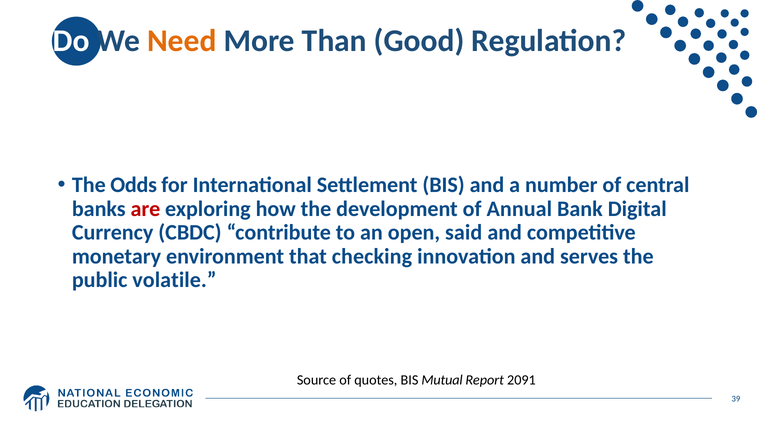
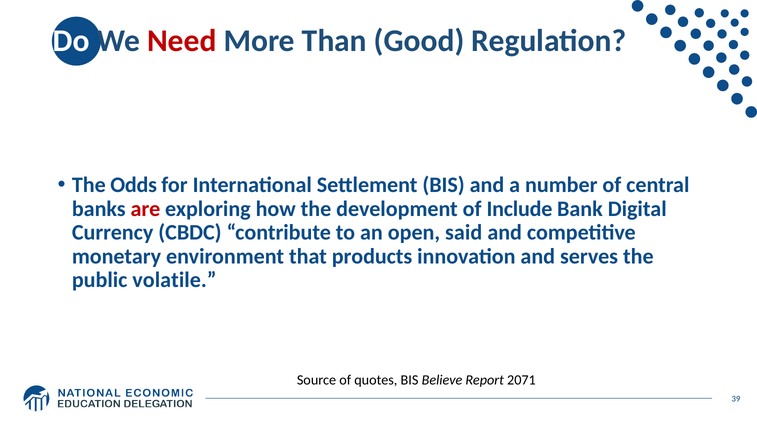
Need colour: orange -> red
Annual: Annual -> Include
checking: checking -> products
Mutual: Mutual -> Believe
2091: 2091 -> 2071
